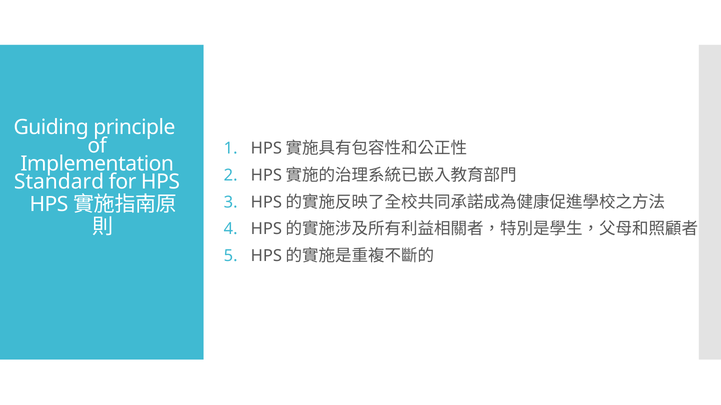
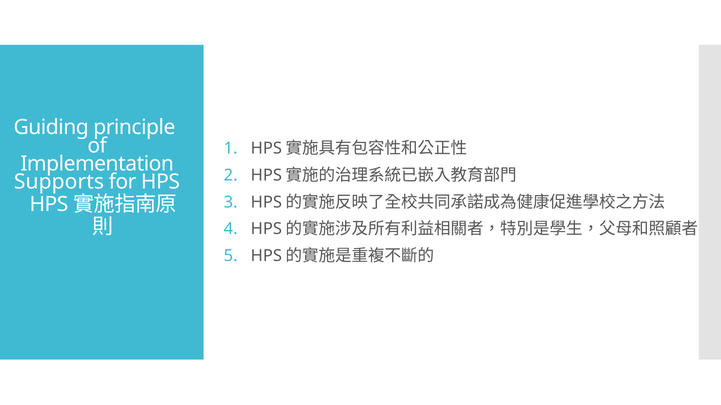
Standard: Standard -> Supports
